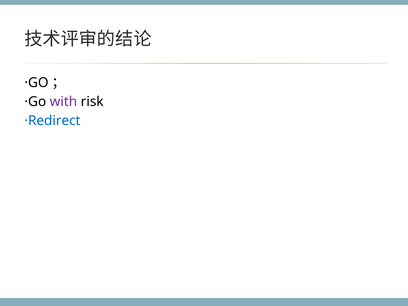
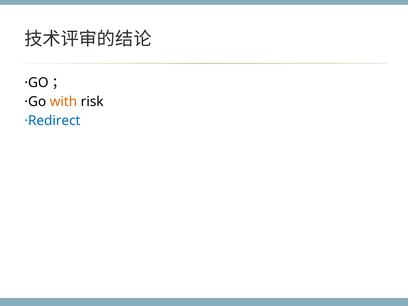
with colour: purple -> orange
